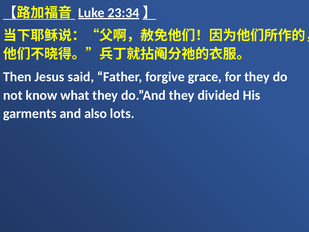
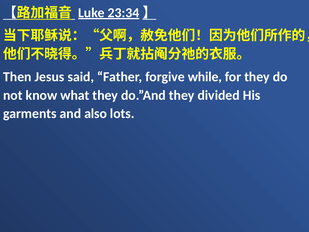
grace: grace -> while
